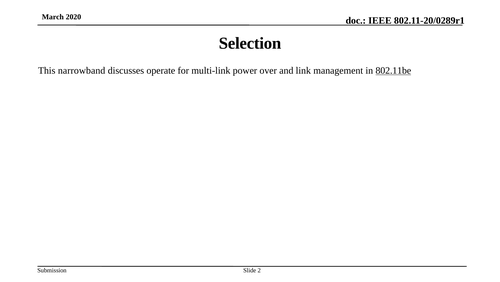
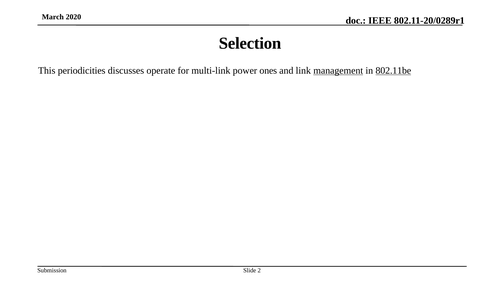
narrowband: narrowband -> periodicities
over: over -> ones
management underline: none -> present
